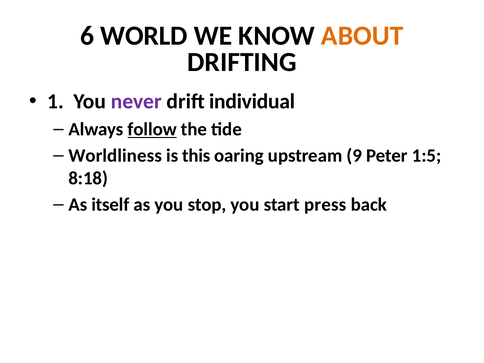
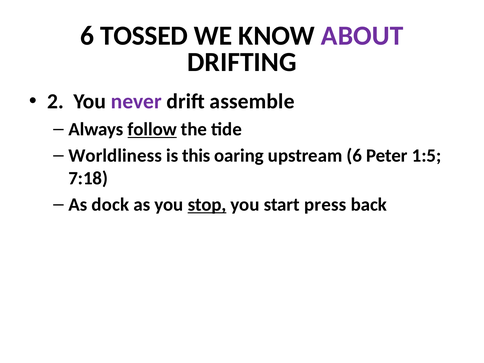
WORLD: WORLD -> TOSSED
ABOUT colour: orange -> purple
1: 1 -> 2
individual: individual -> assemble
upstream 9: 9 -> 6
8:18: 8:18 -> 7:18
itself: itself -> dock
stop underline: none -> present
